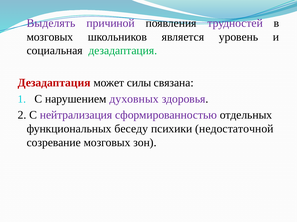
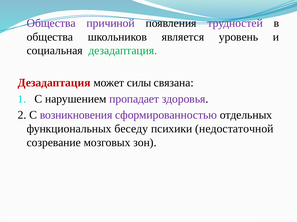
Выделять at (51, 23): Выделять -> Общества
мозговых at (50, 37): мозговых -> общества
духовных: духовных -> пропадает
нейтрализация: нейтрализация -> возникновения
